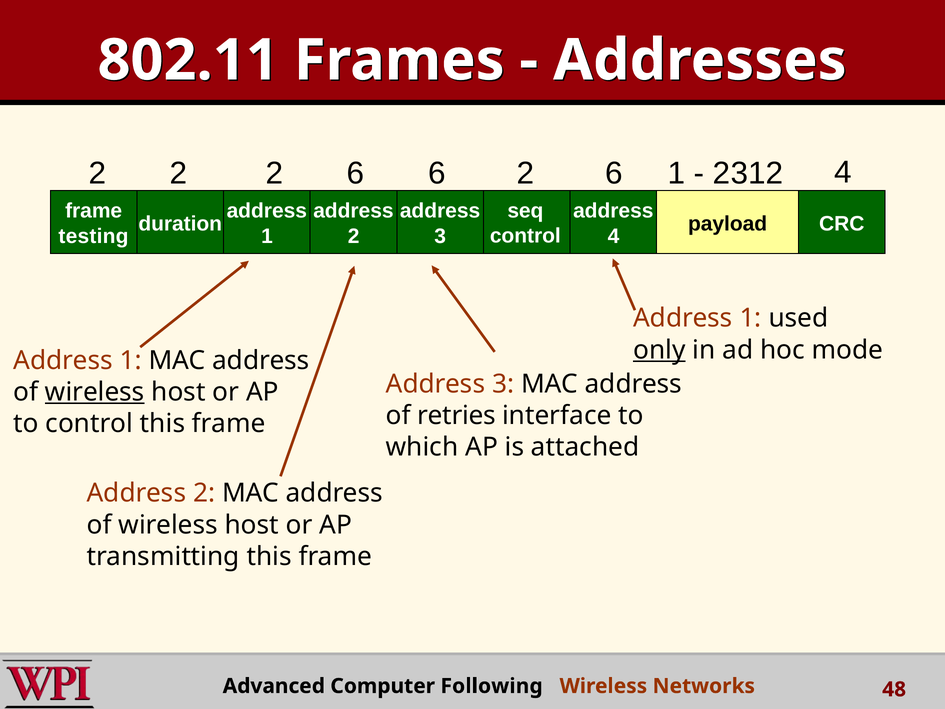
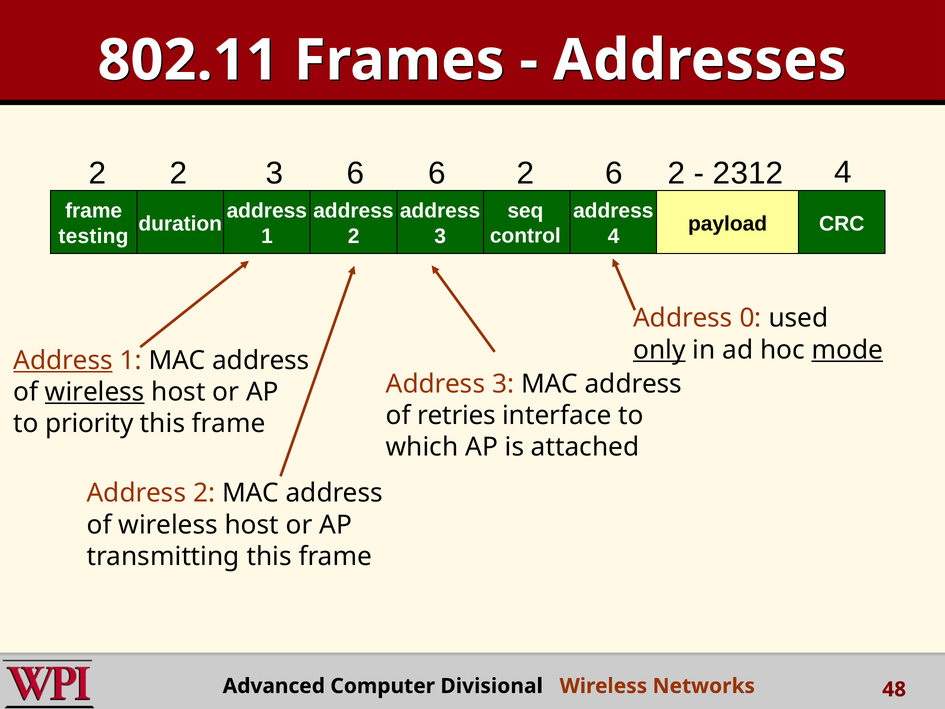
2 2 2: 2 -> 3
2 6 1: 1 -> 2
1 at (751, 318): 1 -> 0
mode underline: none -> present
Address at (63, 360) underline: none -> present
to control: control -> priority
Following: Following -> Divisional
